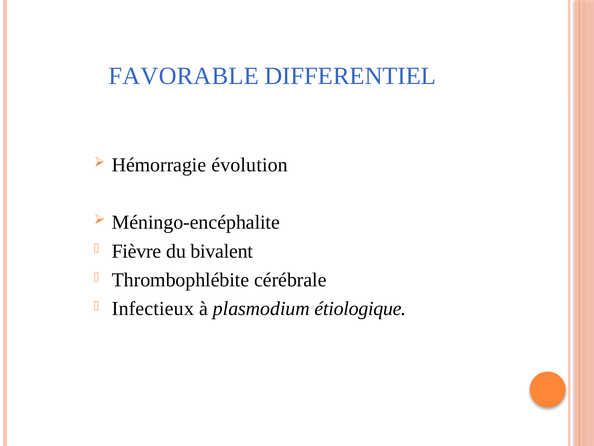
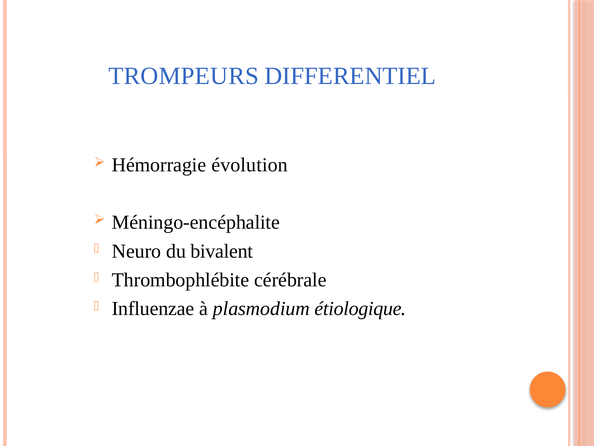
FAVORABLE: FAVORABLE -> TROMPEURS
Fièvre: Fièvre -> Neuro
Infectieux: Infectieux -> Influenzae
